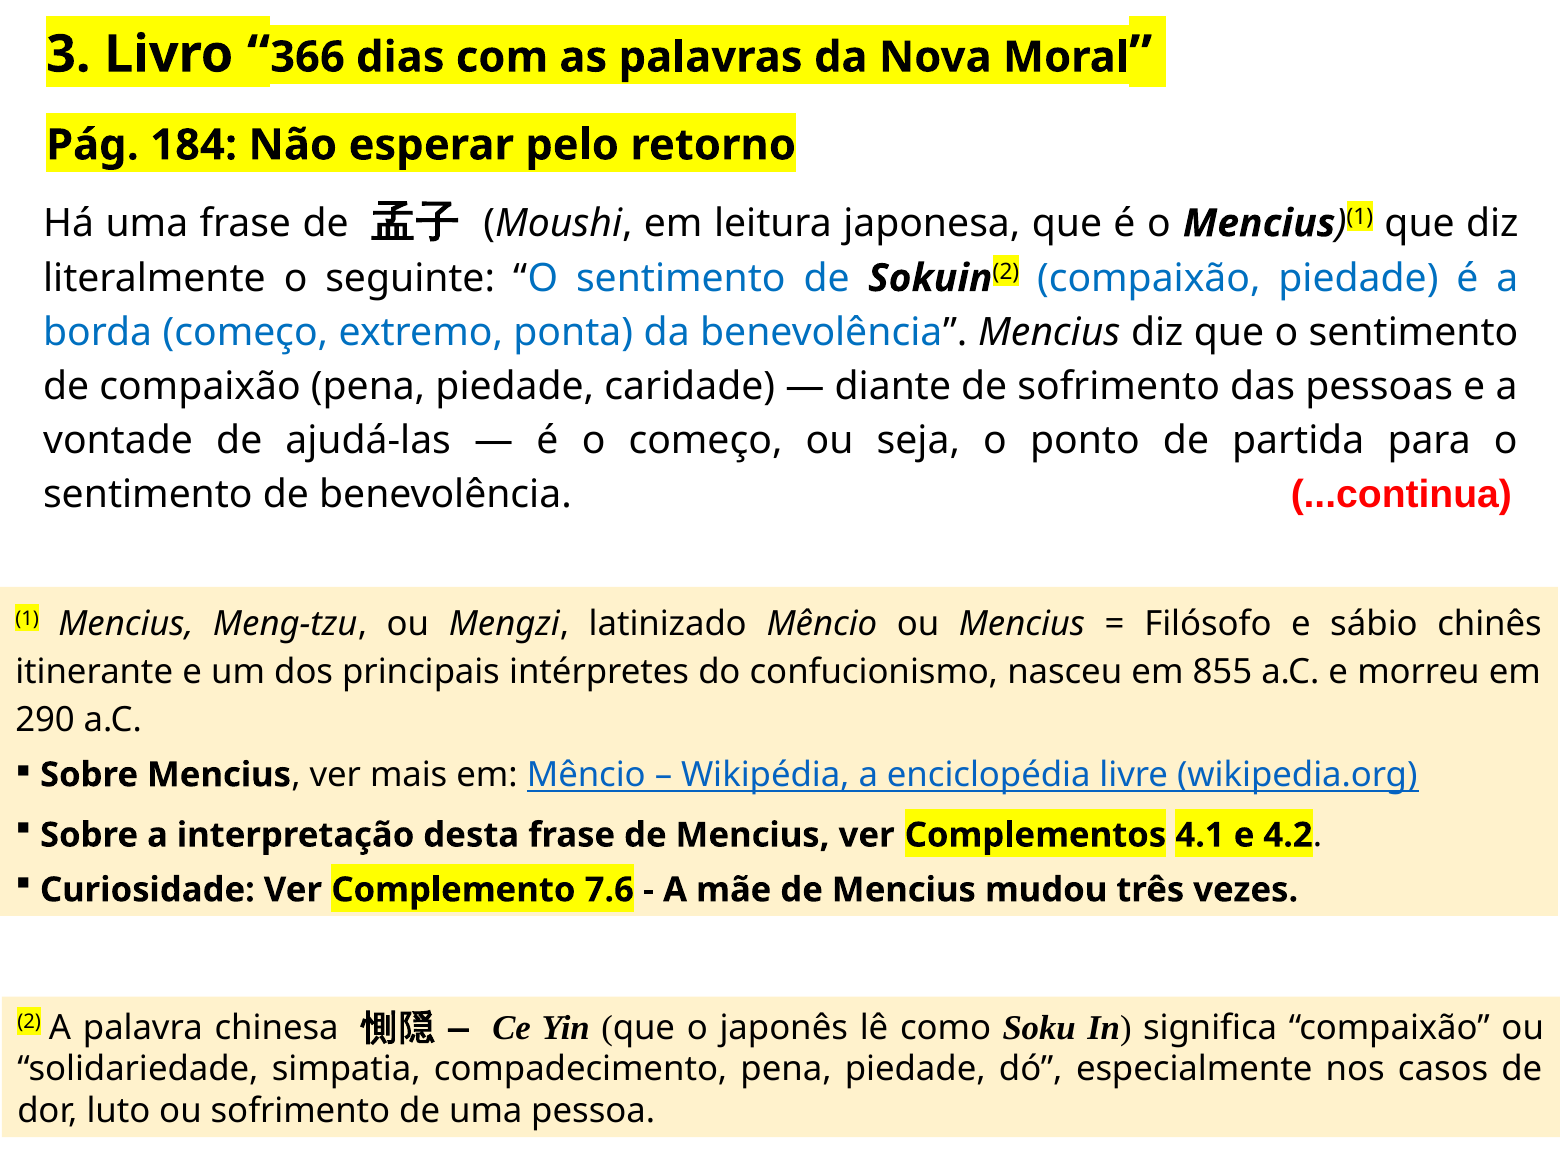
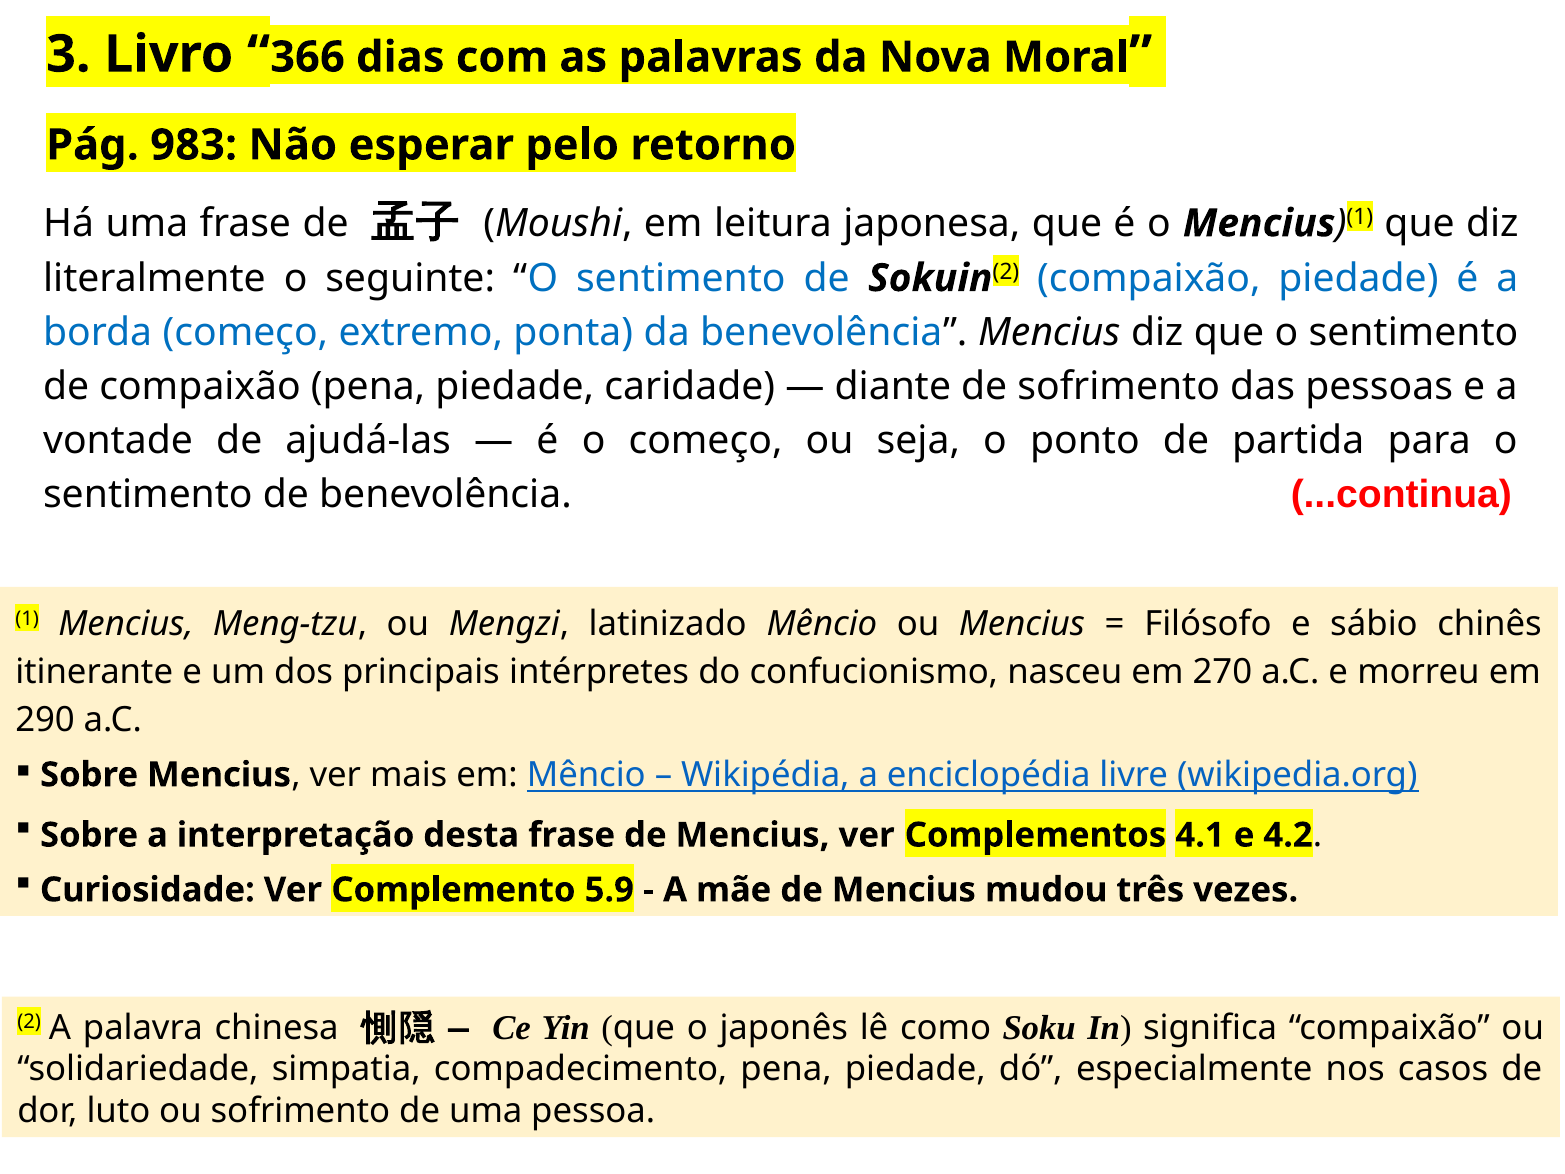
184: 184 -> 983
855: 855 -> 270
7.6: 7.6 -> 5.9
